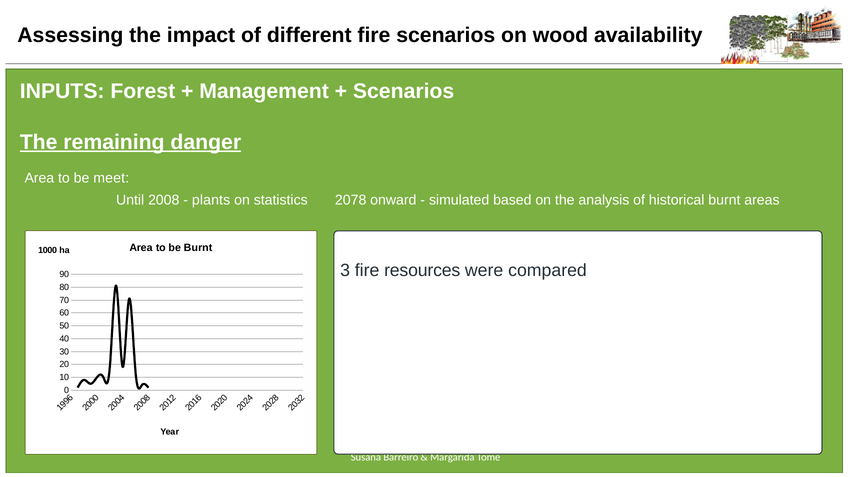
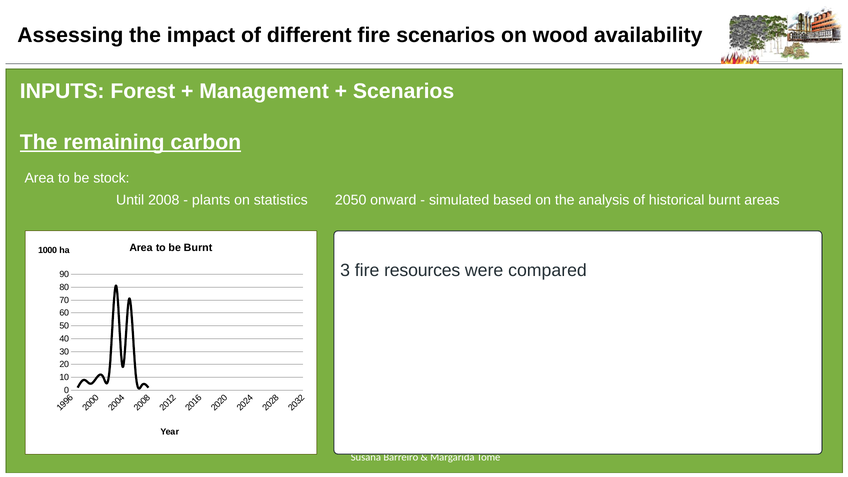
danger: danger -> carbon
meet: meet -> stock
2078: 2078 -> 2050
